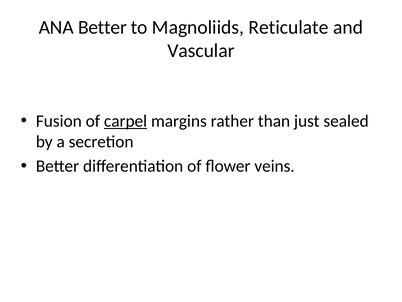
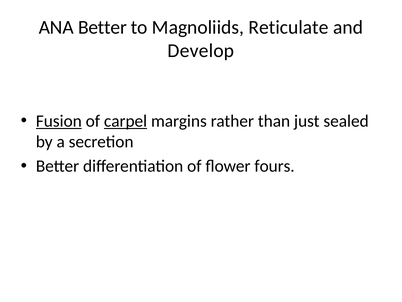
Vascular: Vascular -> Develop
Fusion underline: none -> present
veins: veins -> fours
